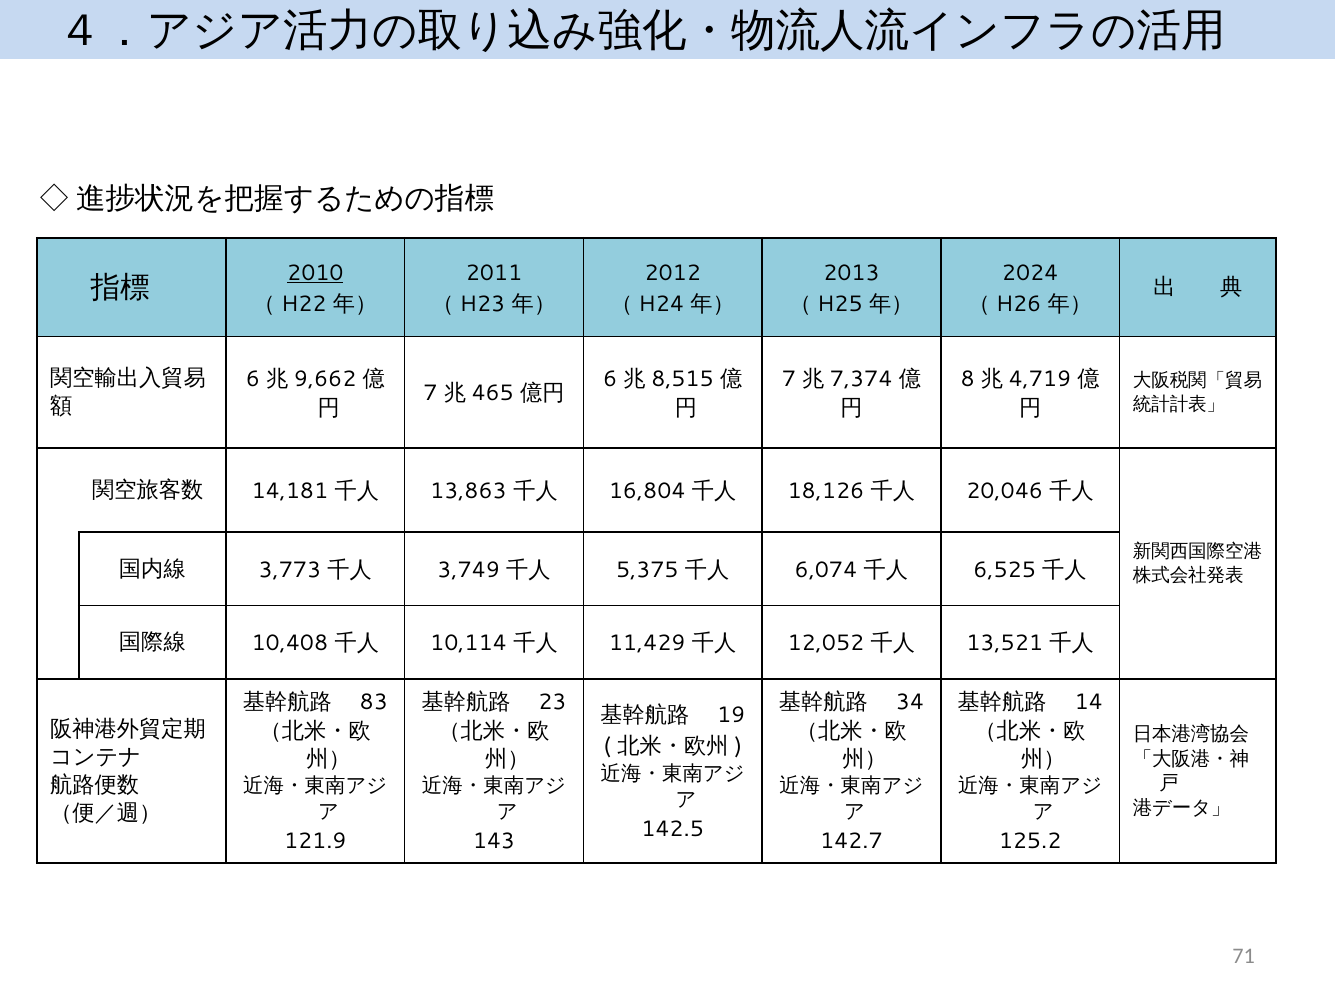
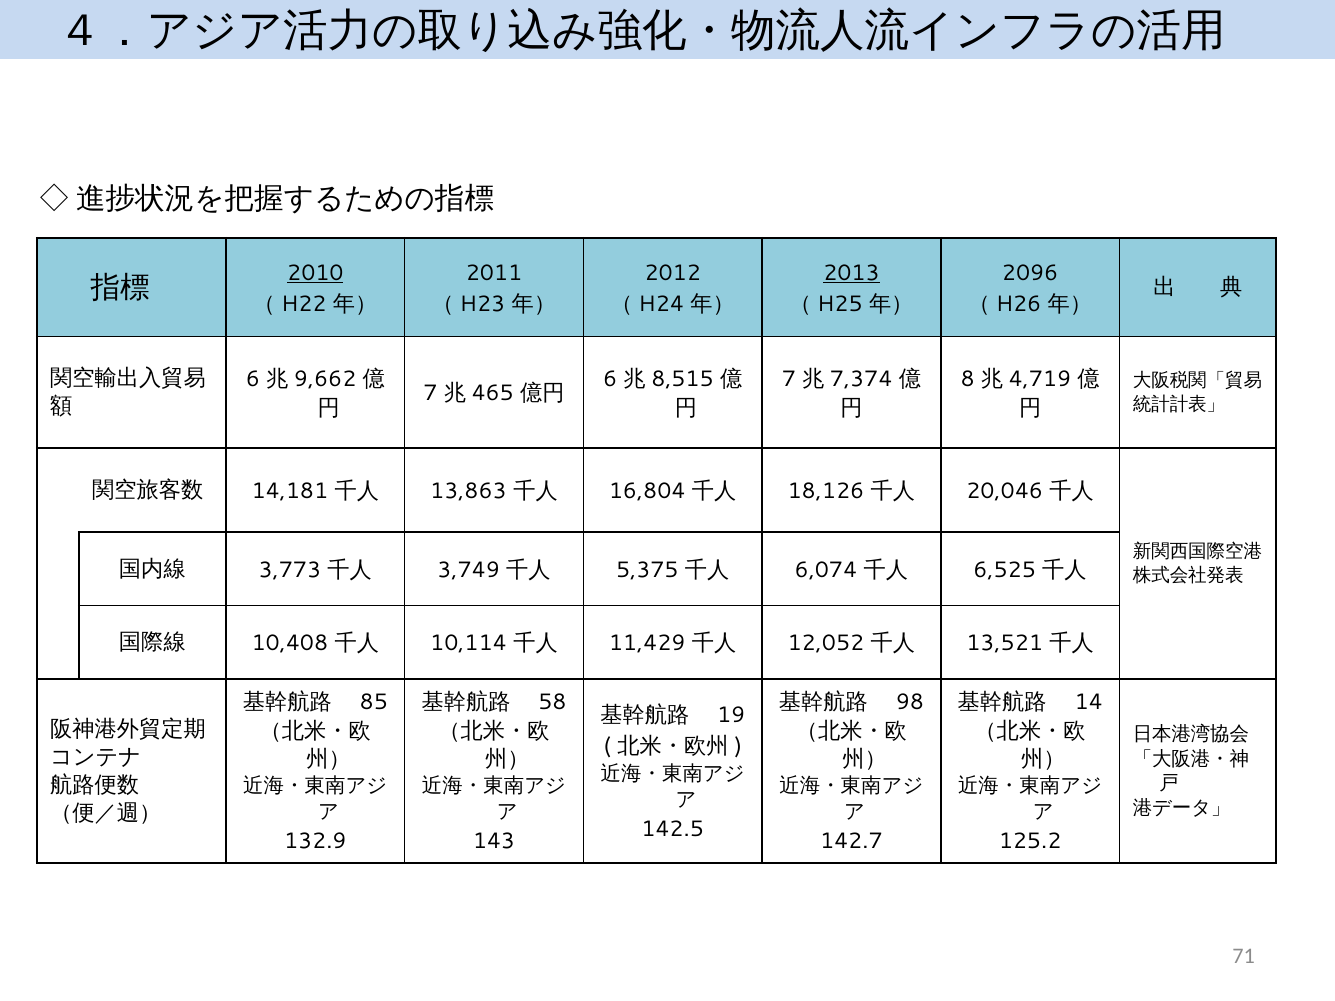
2013 underline: none -> present
2024: 2024 -> 2096
83: 83 -> 85
23: 23 -> 58
34: 34 -> 98
121.9: 121.9 -> 132.9
